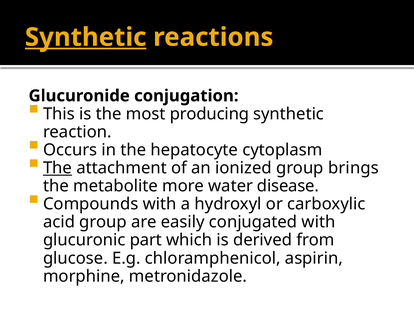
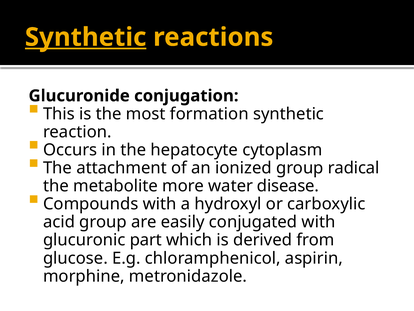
producing: producing -> formation
The at (58, 168) underline: present -> none
brings: brings -> radical
